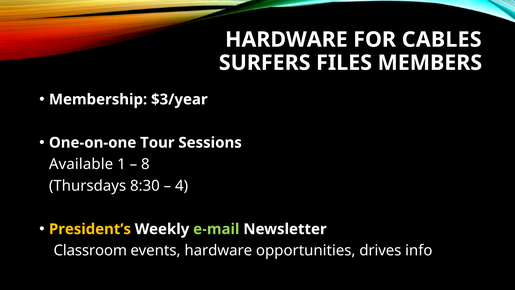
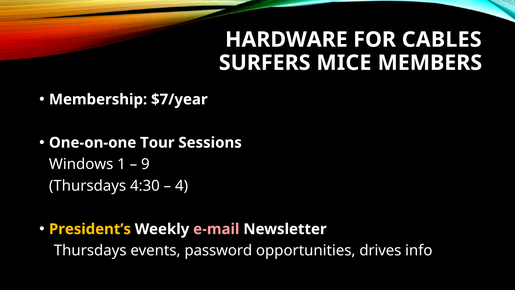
FILES: FILES -> MICE
$3/year: $3/year -> $7/year
Available: Available -> Windows
8: 8 -> 9
8:30: 8:30 -> 4:30
e-mail colour: light green -> pink
Classroom at (90, 250): Classroom -> Thursdays
events hardware: hardware -> password
